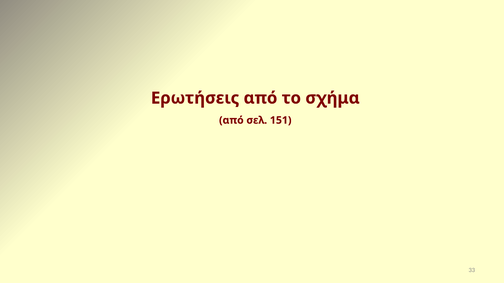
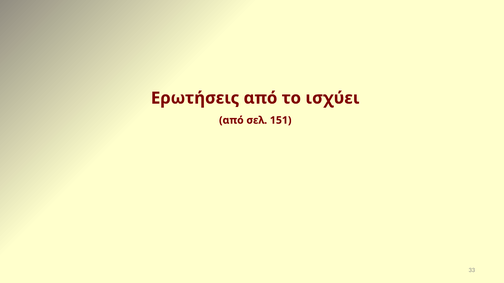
σχήμα: σχήμα -> ισχύει
